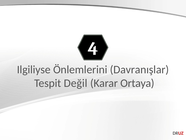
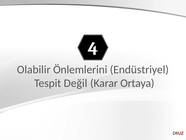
Ilgiliyse: Ilgiliyse -> Olabilir
Davranışlar: Davranışlar -> Endüstriyel
